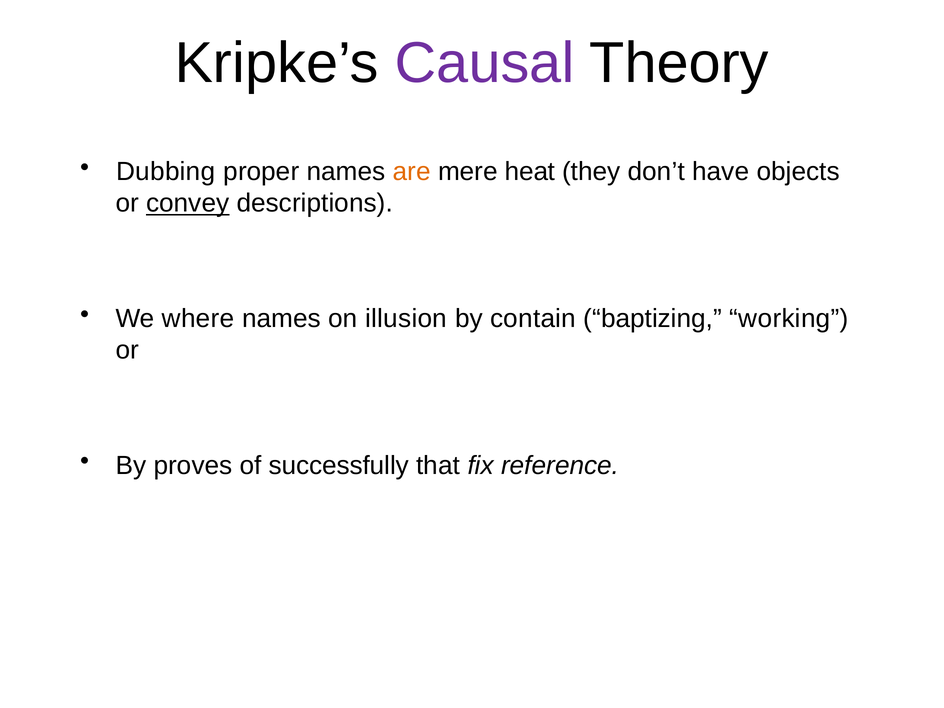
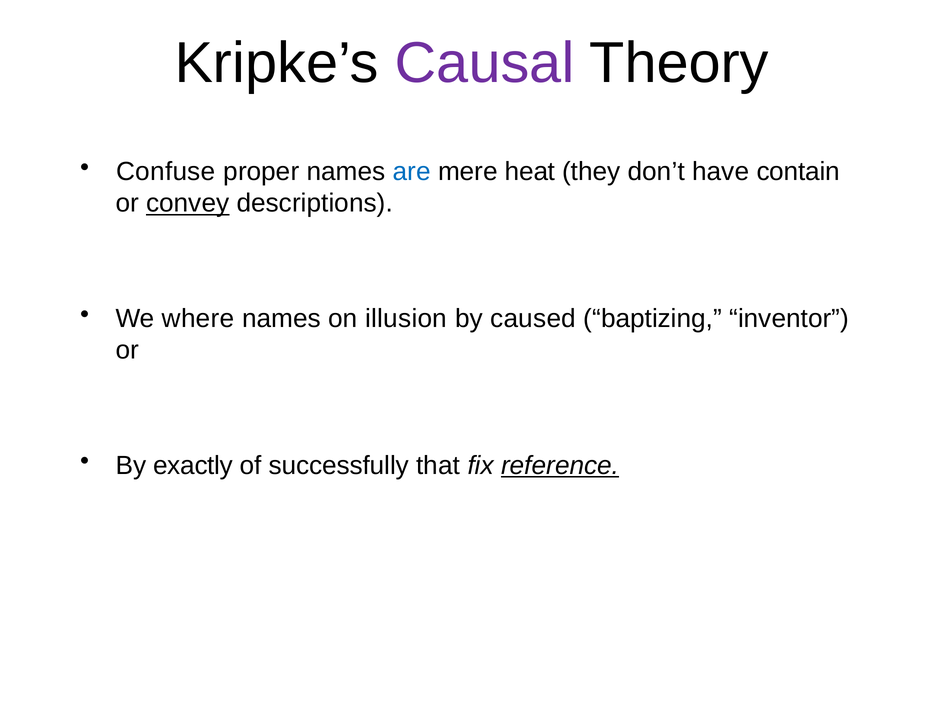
Dubbing: Dubbing -> Confuse
are colour: orange -> blue
objects: objects -> contain
contain: contain -> caused
working: working -> inventor
proves: proves -> exactly
reference underline: none -> present
